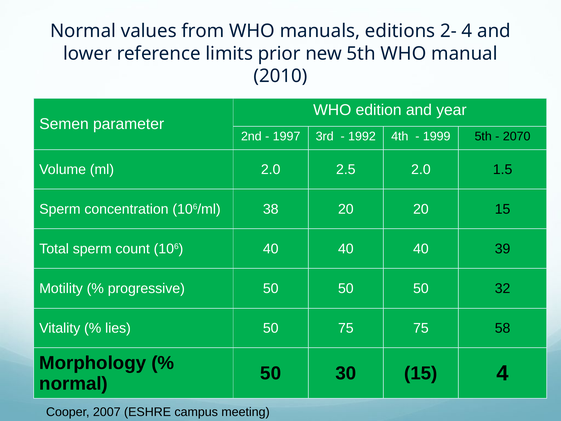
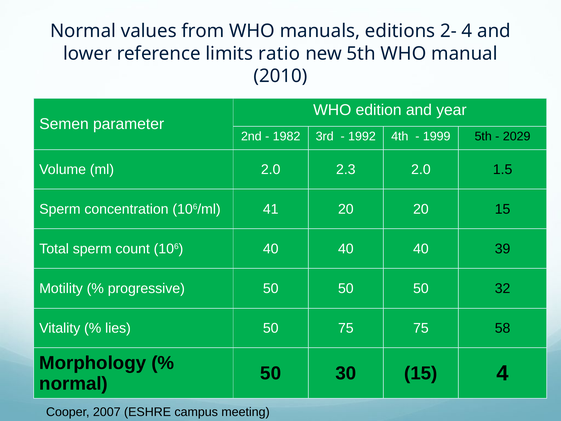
prior: prior -> ratio
1997: 1997 -> 1982
2070: 2070 -> 2029
2.5: 2.5 -> 2.3
38: 38 -> 41
